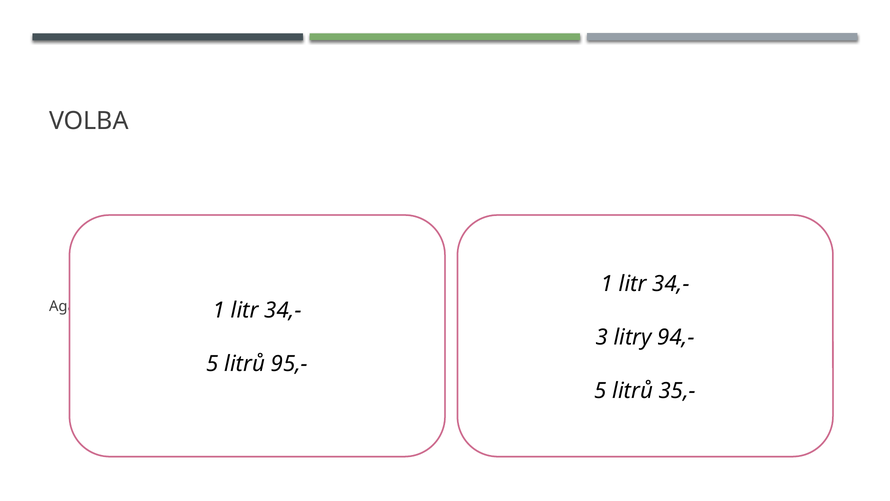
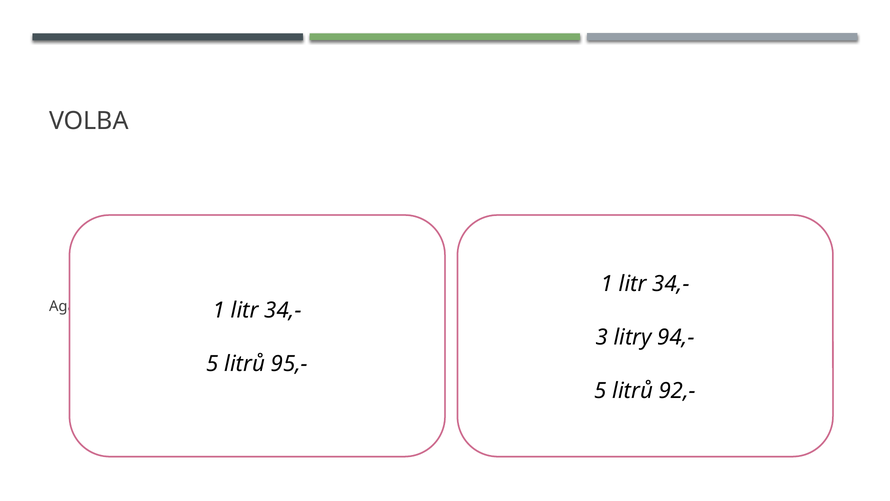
35,-: 35,- -> 92,-
